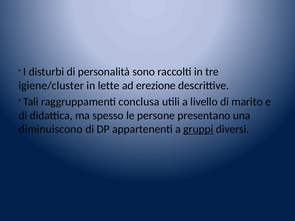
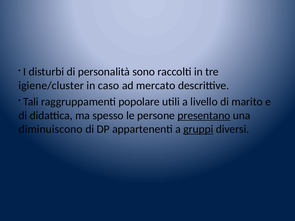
lette: lette -> caso
erezione: erezione -> mercato
conclusa: conclusa -> popolare
presentano underline: none -> present
